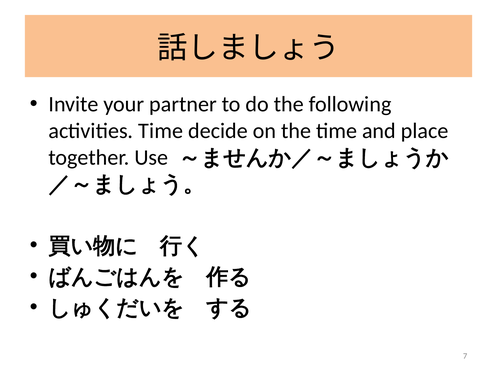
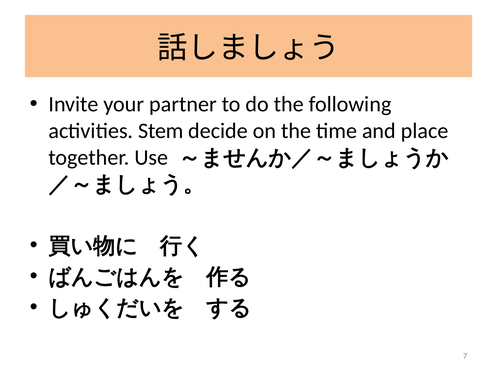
activities Time: Time -> Stem
